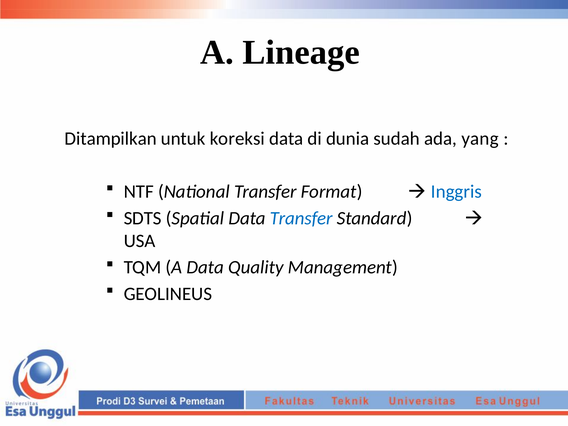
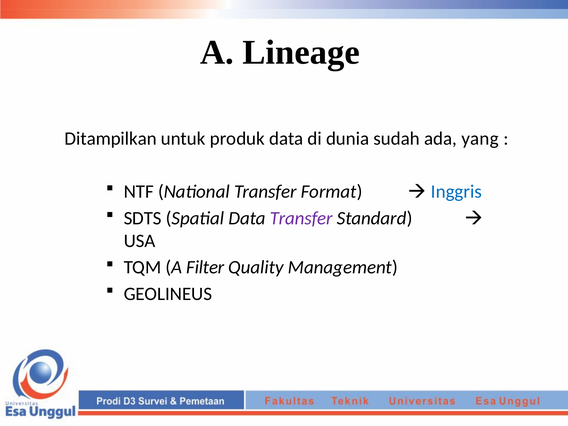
koreksi: koreksi -> produk
Transfer at (301, 218) colour: blue -> purple
A Data: Data -> Filter
